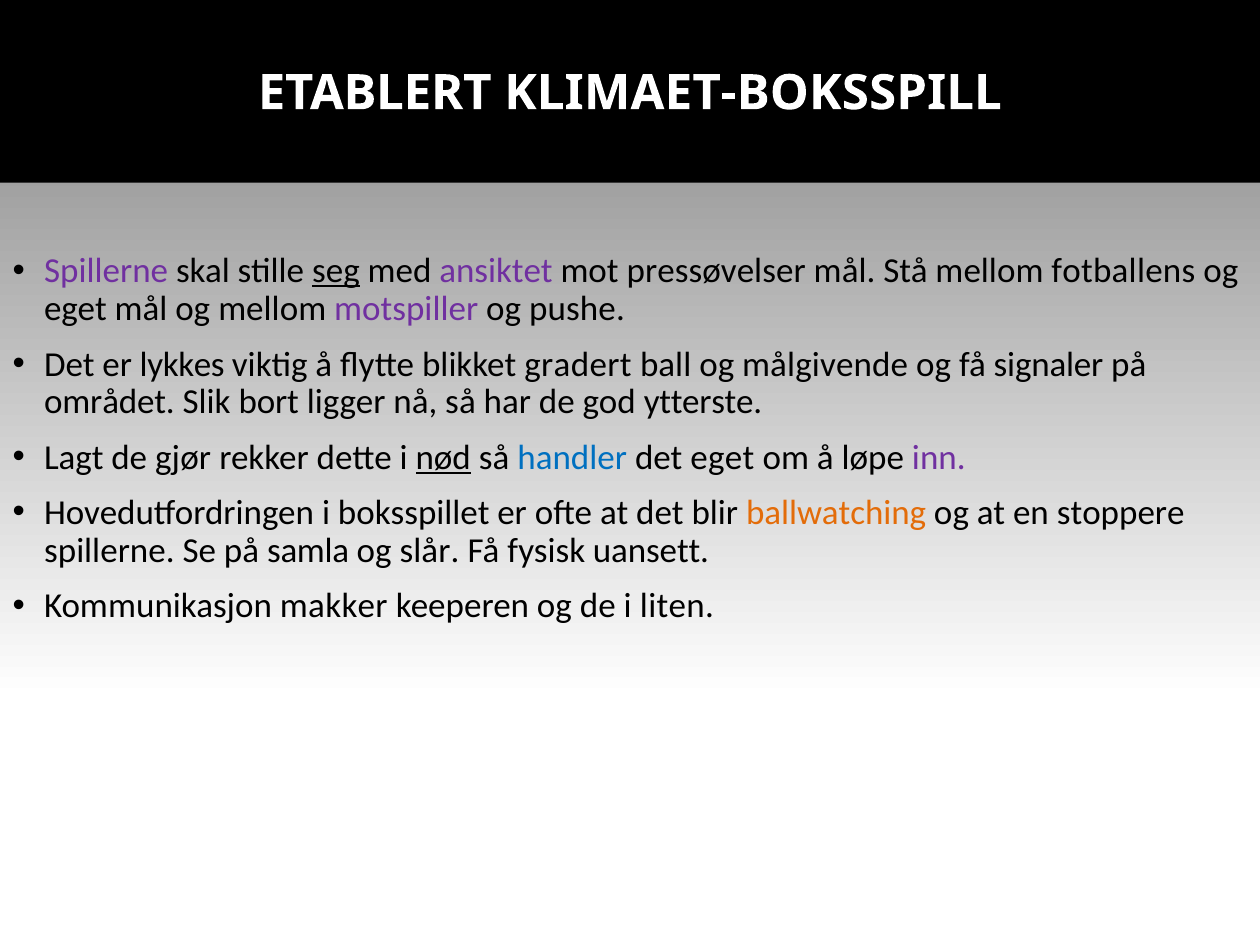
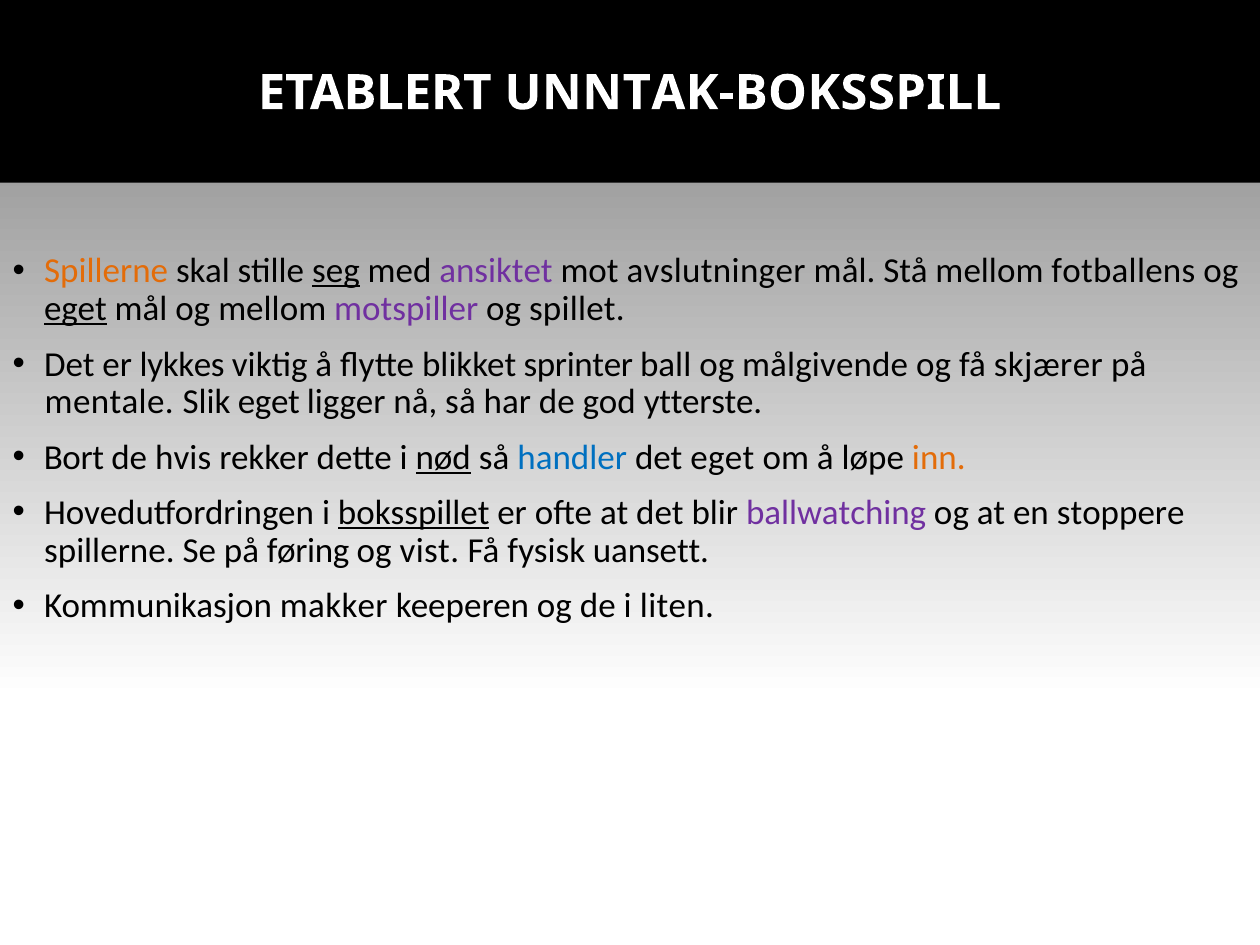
KLIMAET-BOKSSPILL: KLIMAET-BOKSSPILL -> UNNTAK-BOKSSPILL
Spillerne at (106, 271) colour: purple -> orange
pressøvelser: pressøvelser -> avslutninger
eget at (75, 309) underline: none -> present
pushe: pushe -> spillet
gradert: gradert -> sprinter
signaler: signaler -> skjærer
området: området -> mentale
Slik bort: bort -> eget
Lagt: Lagt -> Bort
gjør: gjør -> hvis
inn colour: purple -> orange
boksspillet underline: none -> present
ballwatching colour: orange -> purple
samla: samla -> føring
slår: slår -> vist
